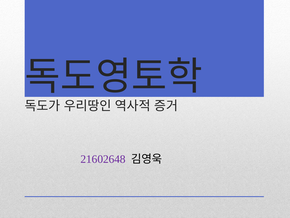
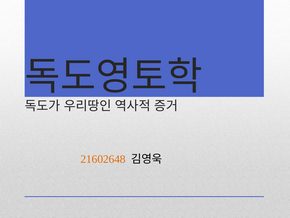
21602648 colour: purple -> orange
